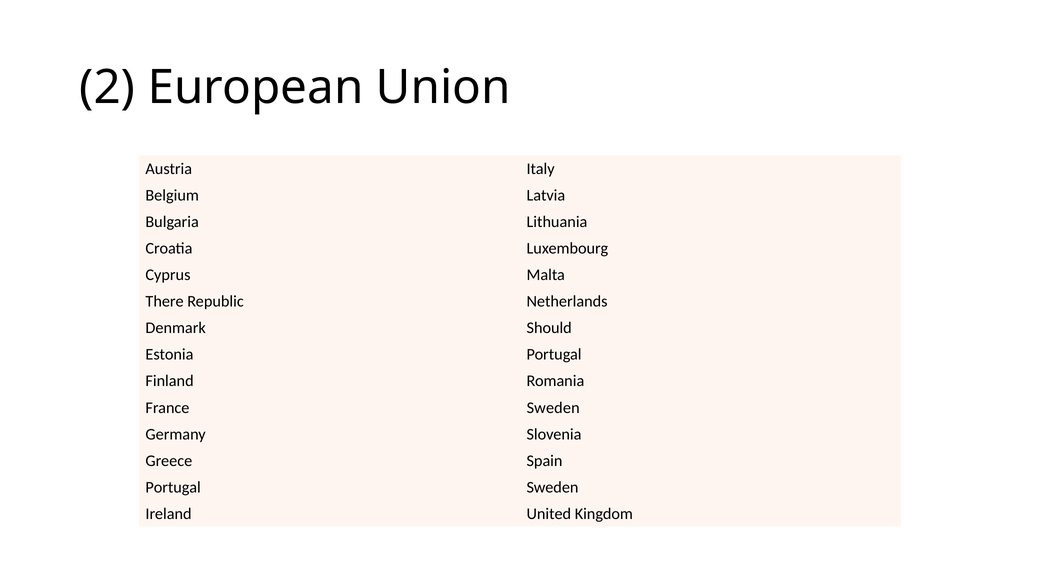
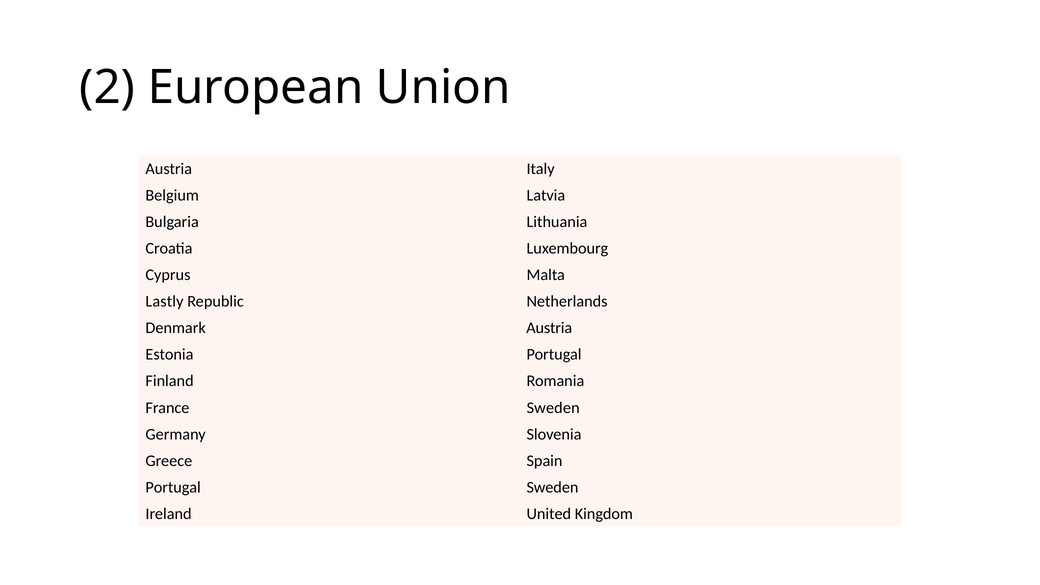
There: There -> Lastly
Denmark Should: Should -> Austria
